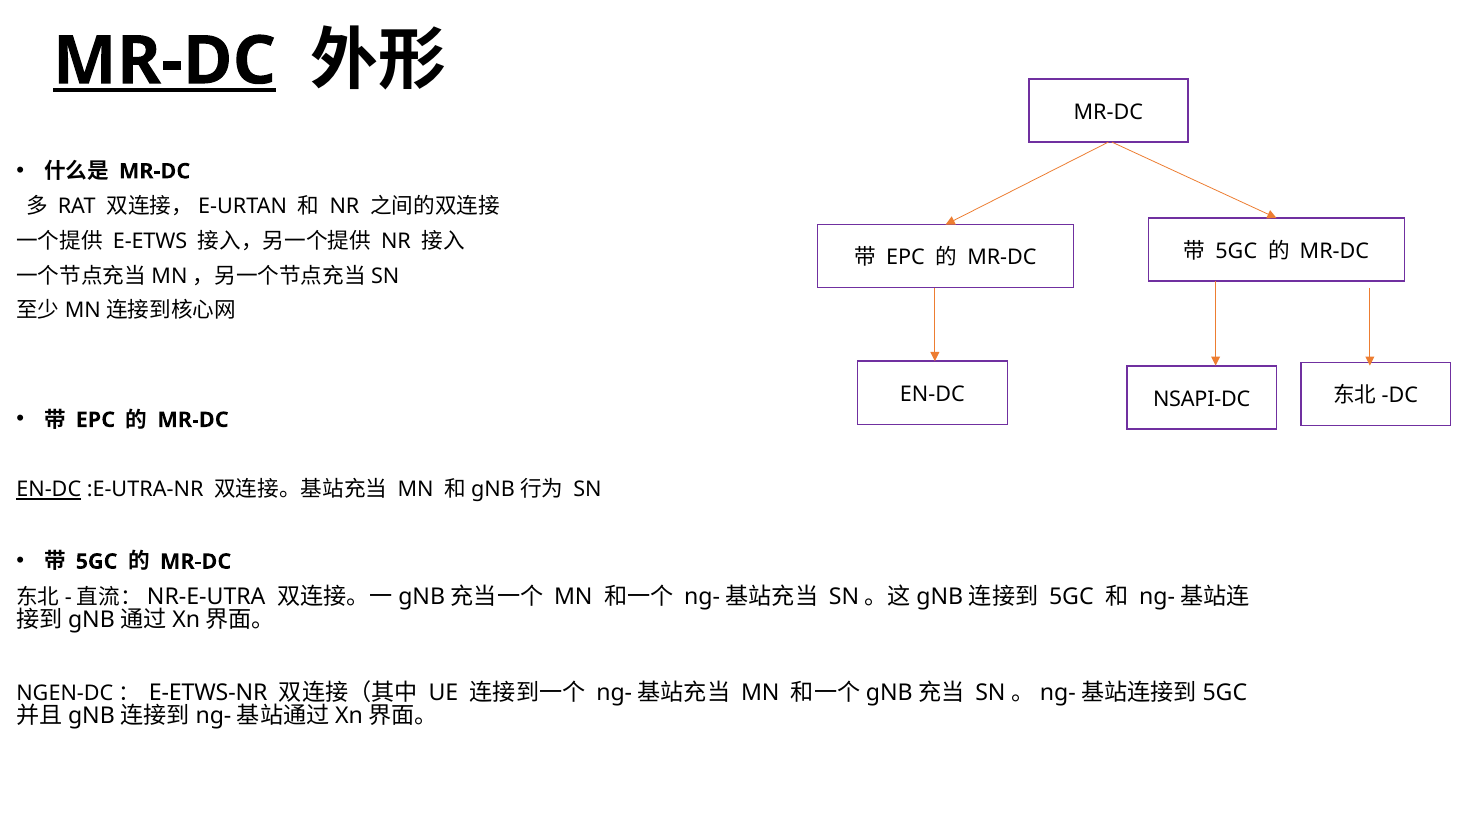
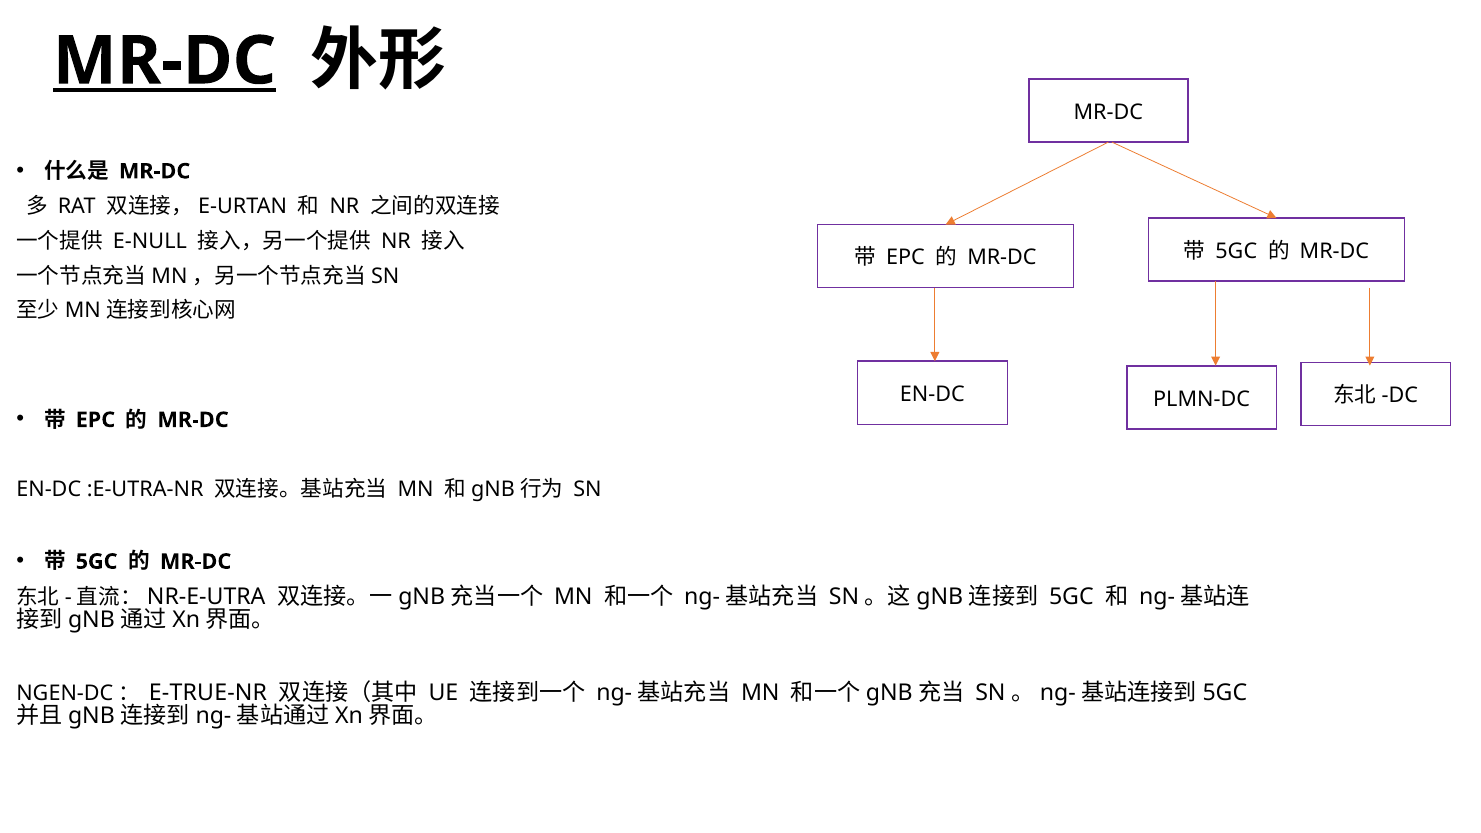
E-ETWS: E-ETWS -> E-NULL
NSAPI-DC: NSAPI-DC -> PLMN-DC
EN-DC at (49, 490) underline: present -> none
E-ETWS-NR: E-ETWS-NR -> E-TRUE-NR
